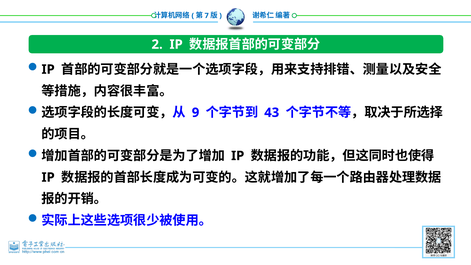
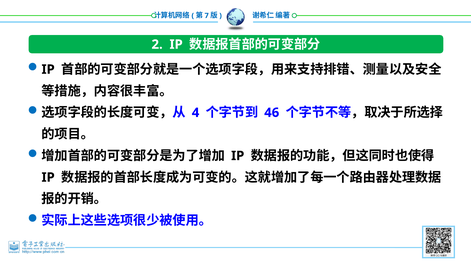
9: 9 -> 4
43: 43 -> 46
